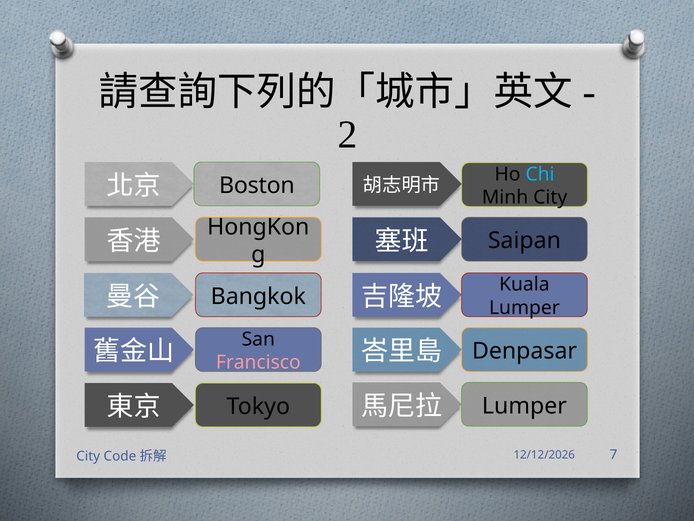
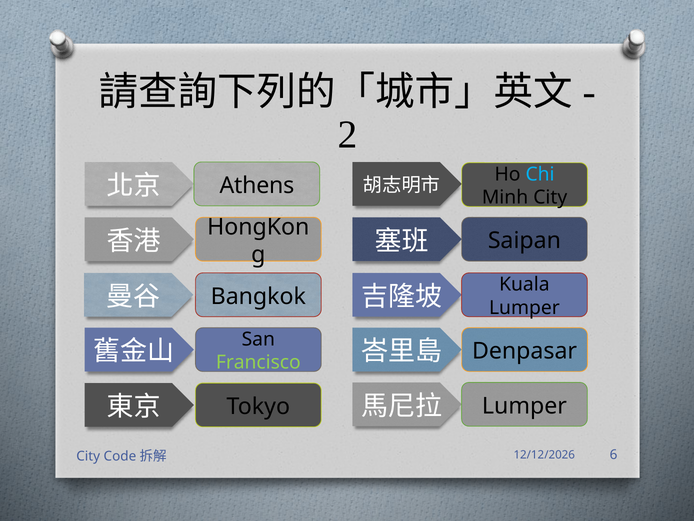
Boston: Boston -> Athens
Francisco colour: pink -> light green
7: 7 -> 6
